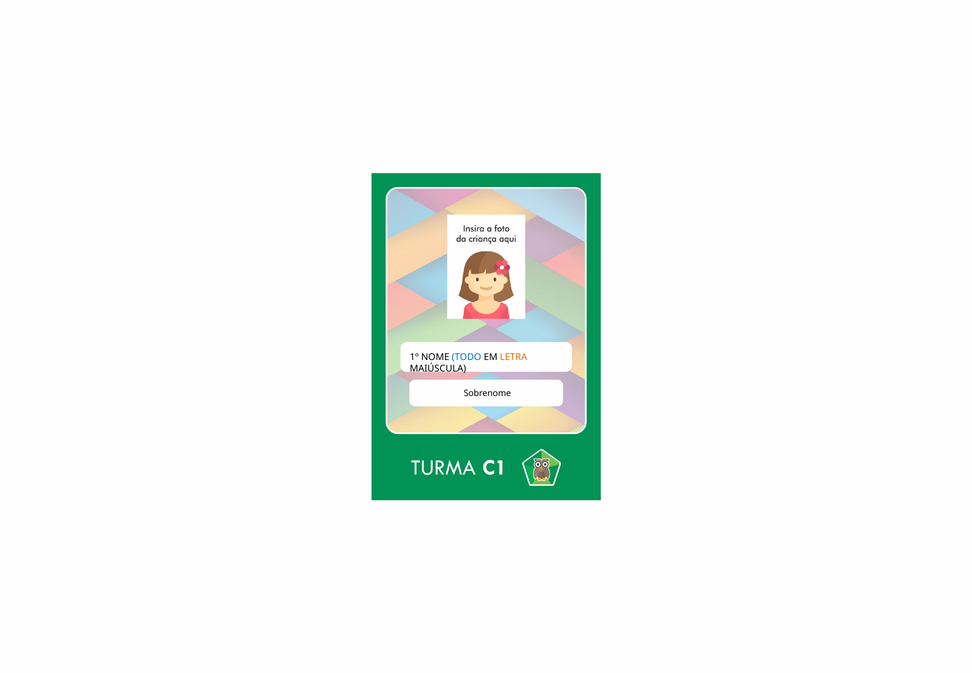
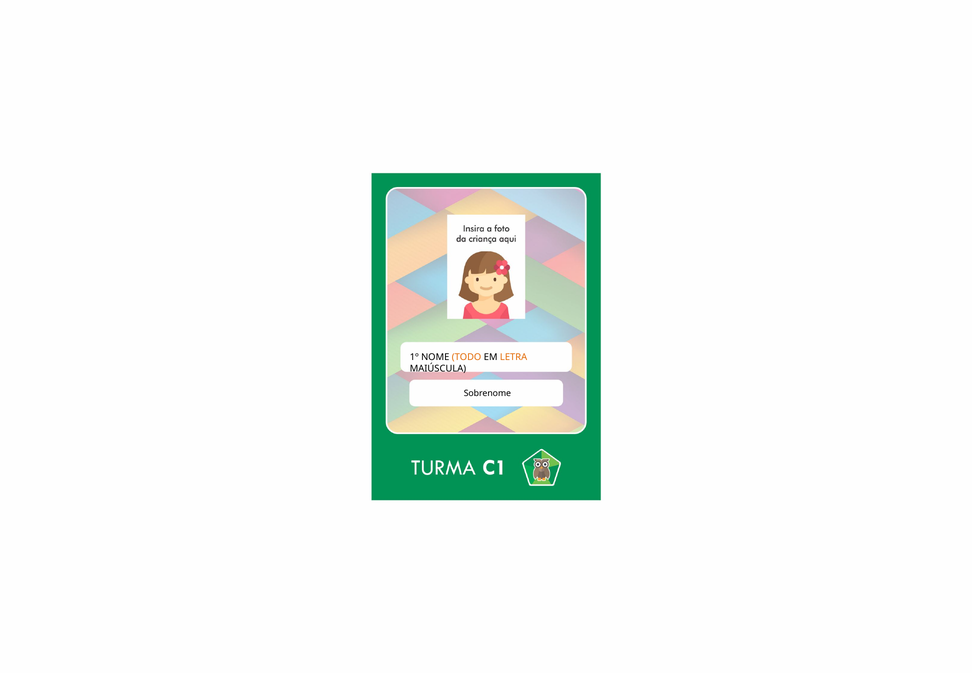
TODO colour: blue -> orange
